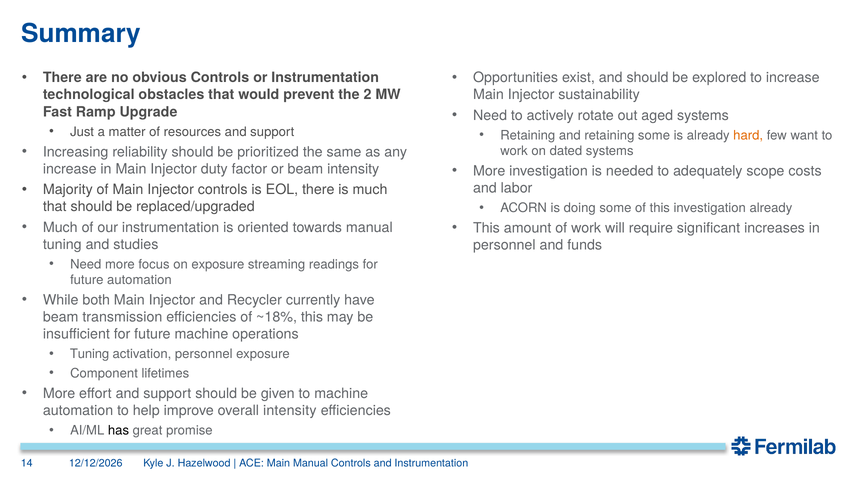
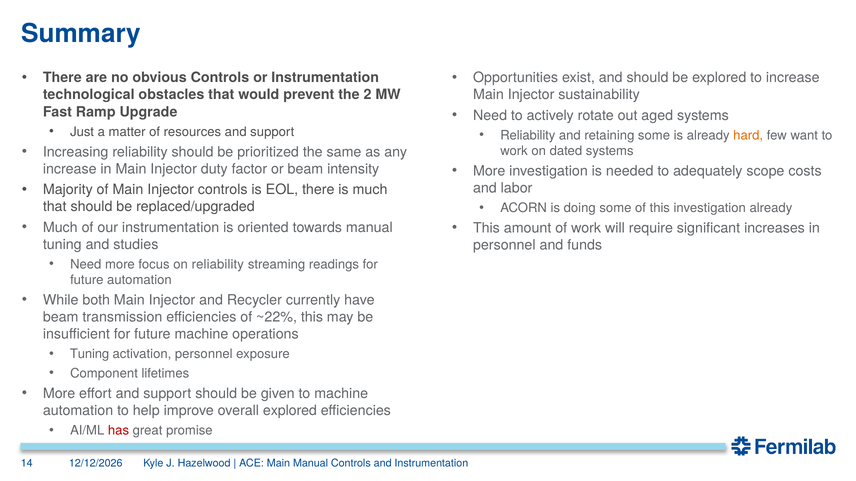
Retaining at (528, 135): Retaining -> Reliability
on exposure: exposure -> reliability
~18%: ~18% -> ~22%
overall intensity: intensity -> explored
has colour: black -> red
